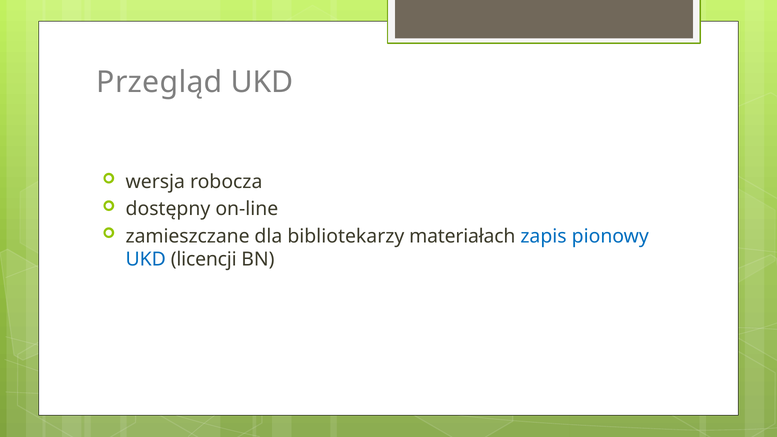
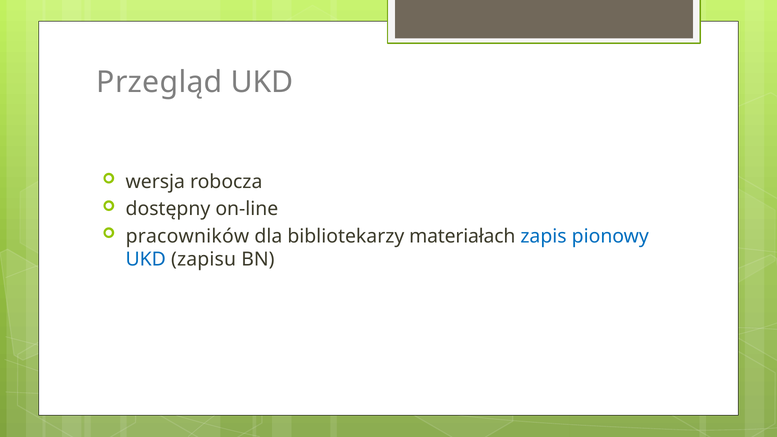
zamieszczane: zamieszczane -> pracowników
licencji: licencji -> zapisu
